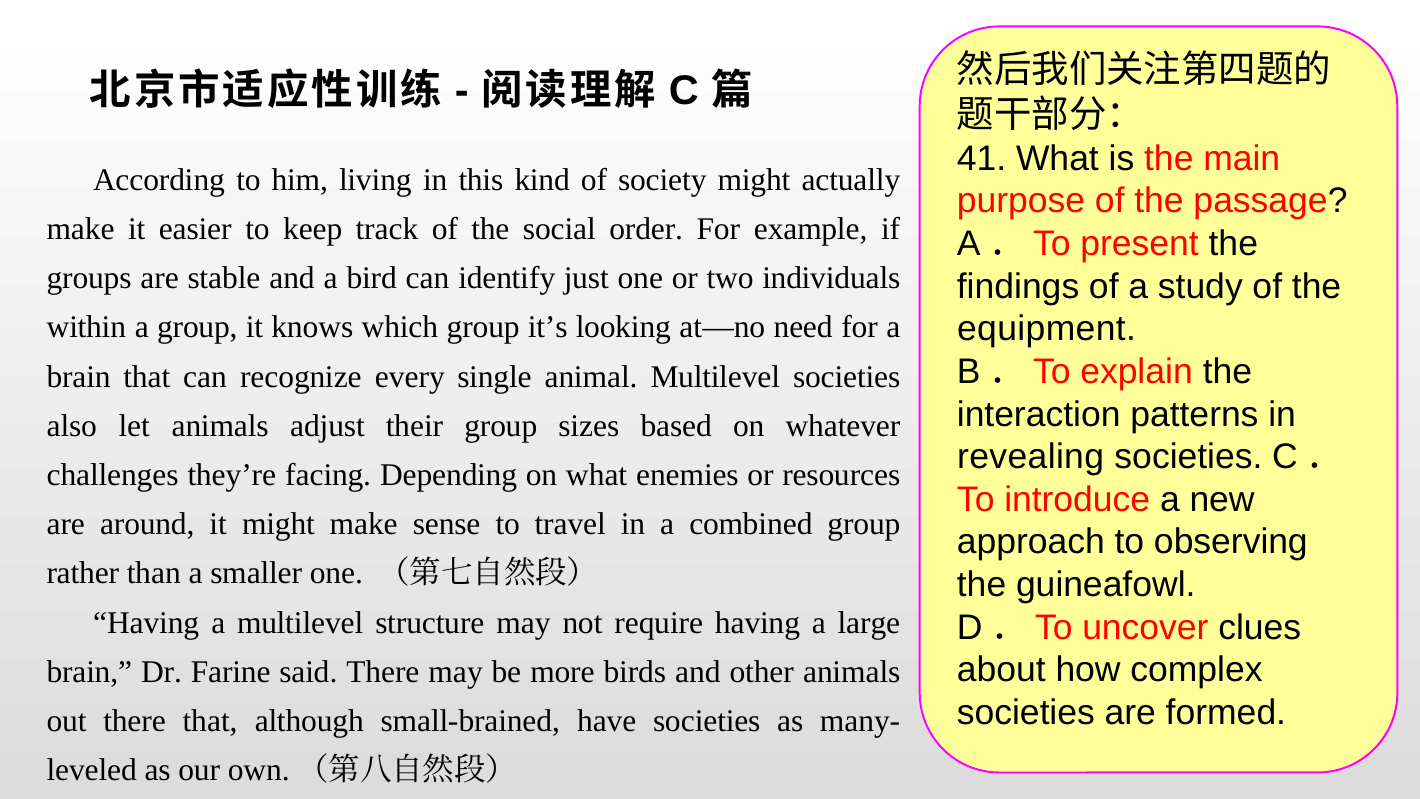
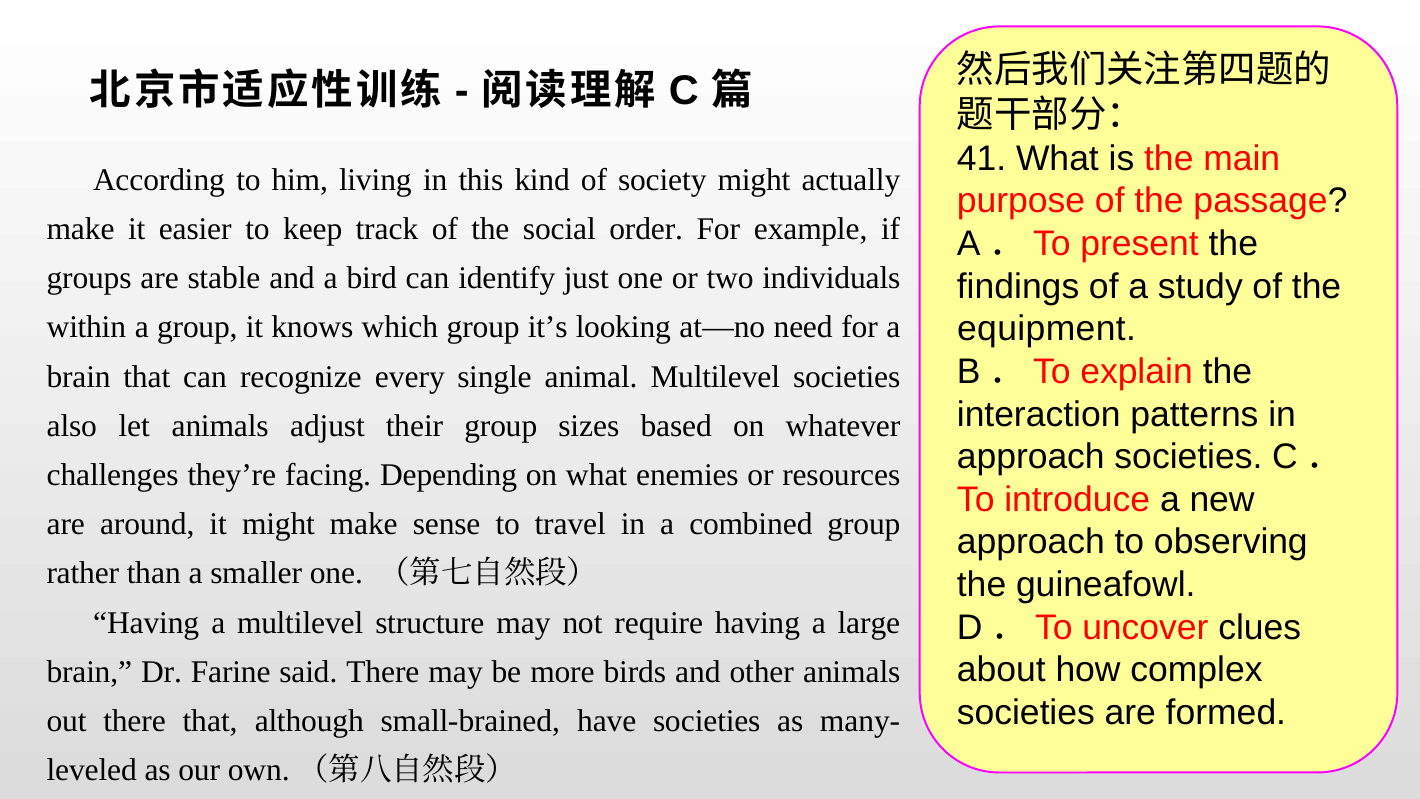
revealing at (1031, 457): revealing -> approach
